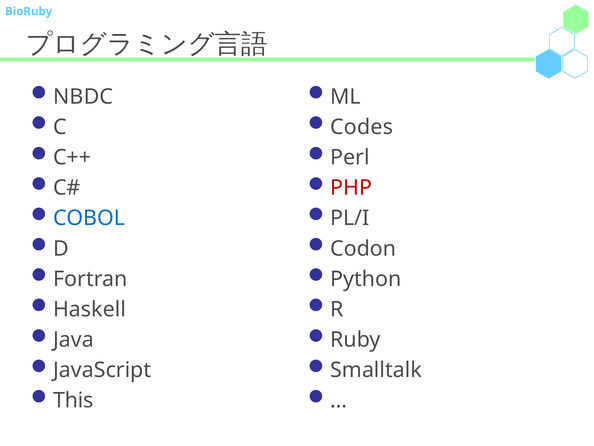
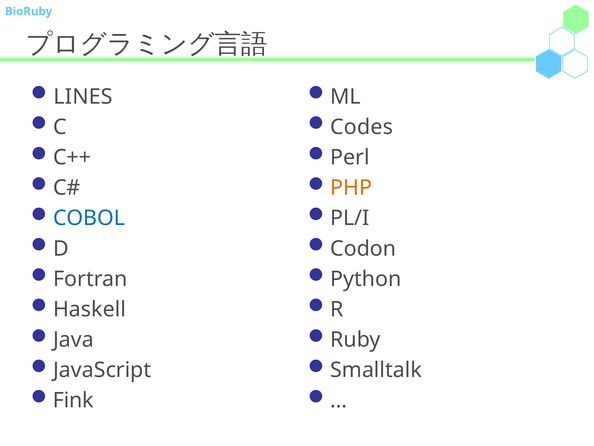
NBDC: NBDC -> LINES
PHP colour: red -> orange
This: This -> Fink
